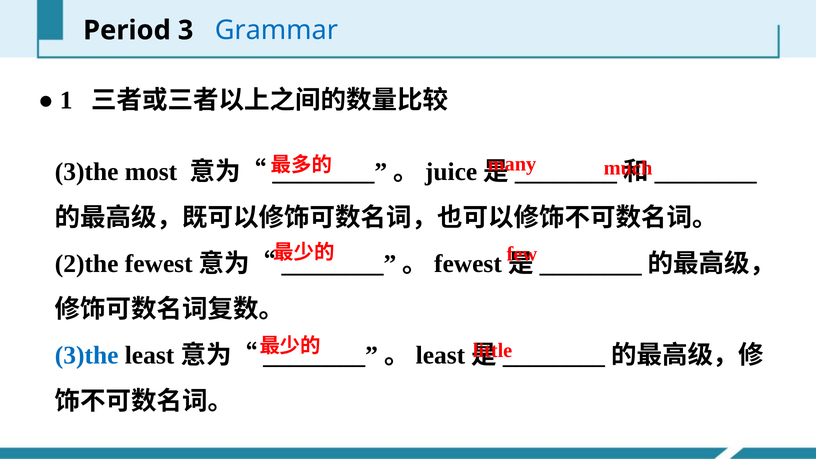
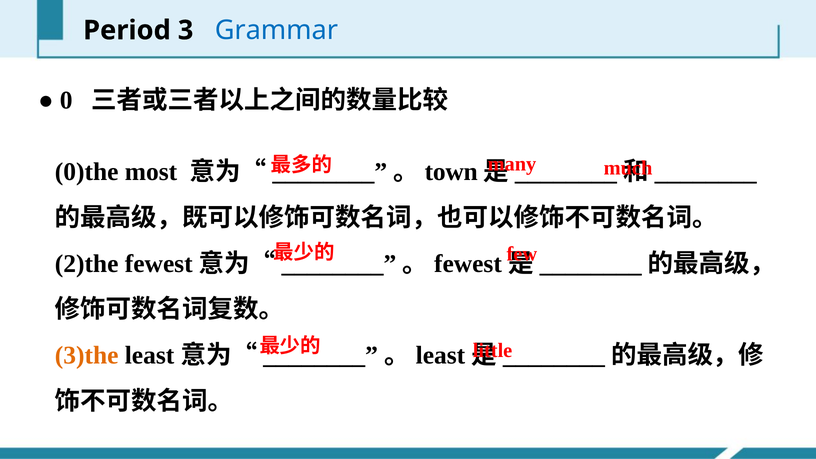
1: 1 -> 0
3)the at (87, 172): 3)the -> 0)the
juice: juice -> town
3)the at (87, 355) colour: blue -> orange
